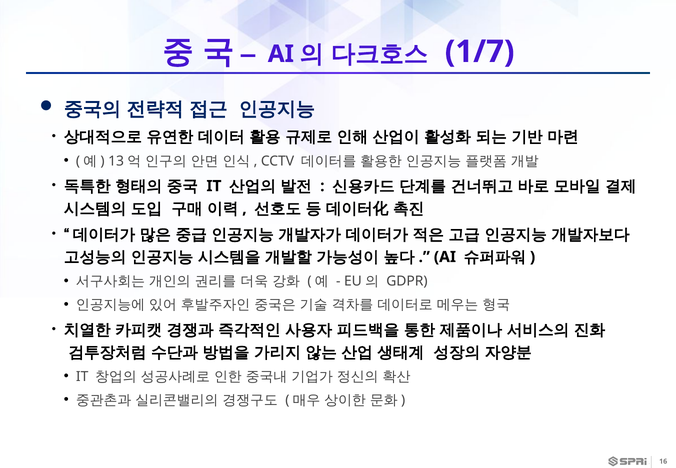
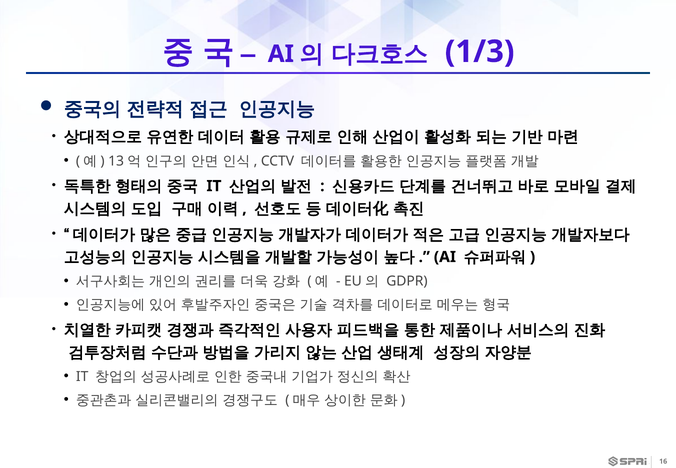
1/7: 1/7 -> 1/3
